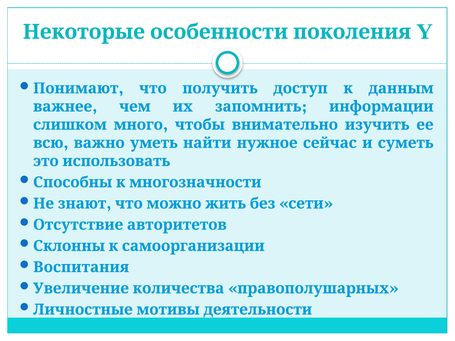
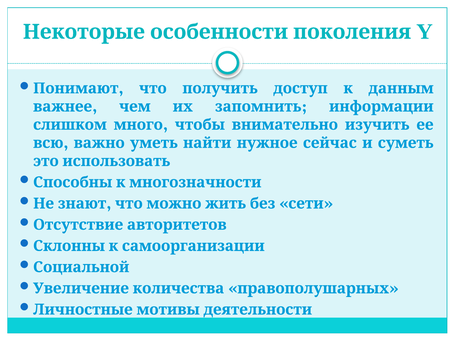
Воспитания: Воспитания -> Социальной
